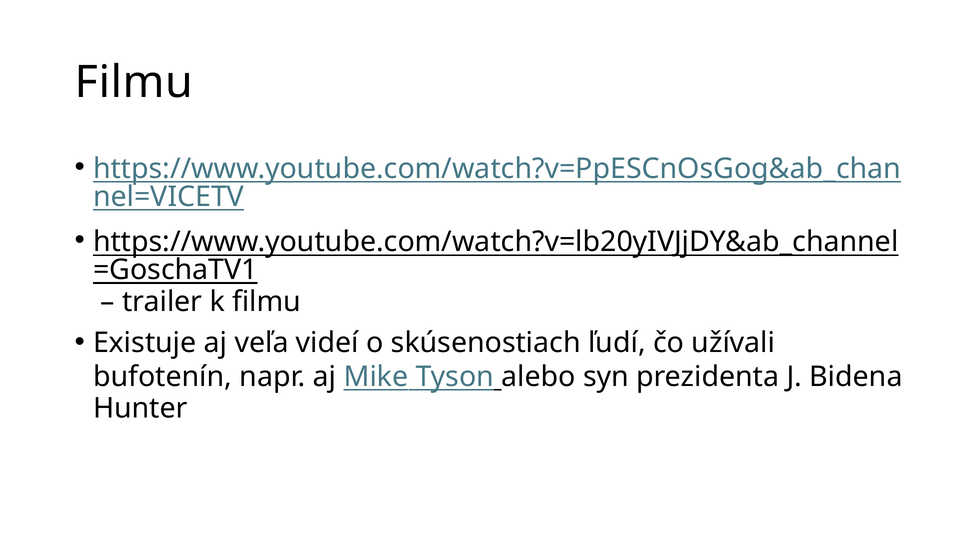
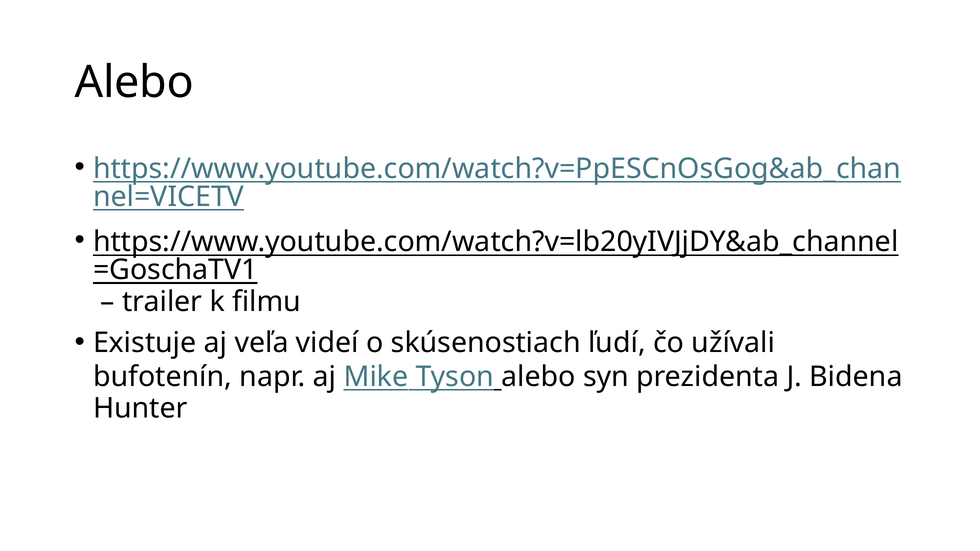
Filmu at (134, 82): Filmu -> Alebo
